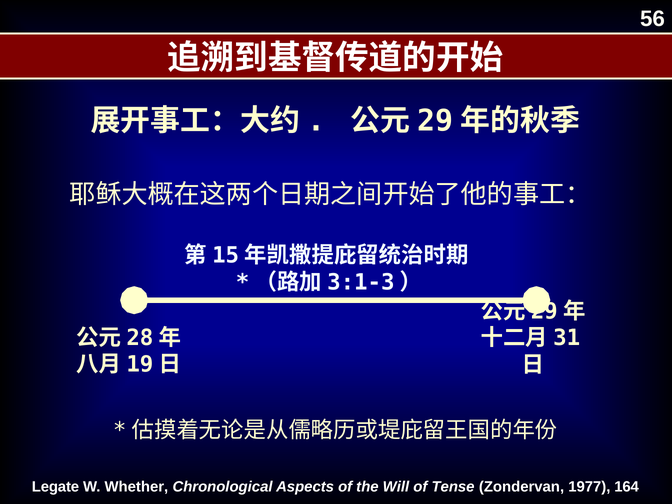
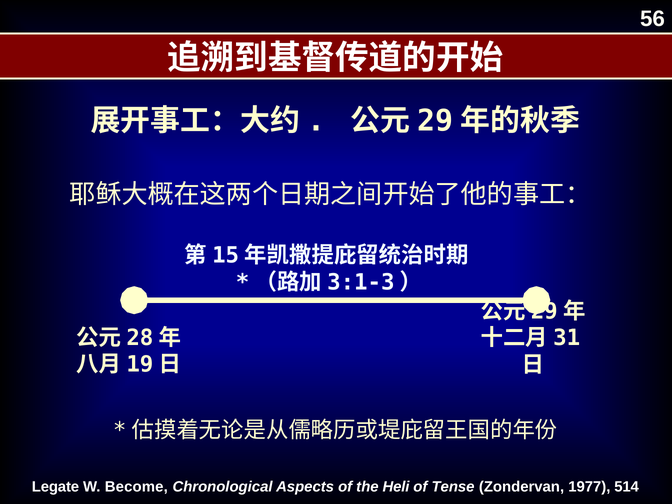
Whether: Whether -> Become
Will: Will -> Heli
164: 164 -> 514
